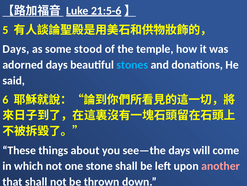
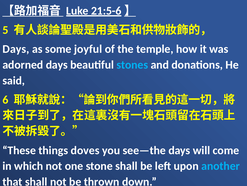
stood: stood -> joyful
about: about -> doves
another colour: pink -> light blue
